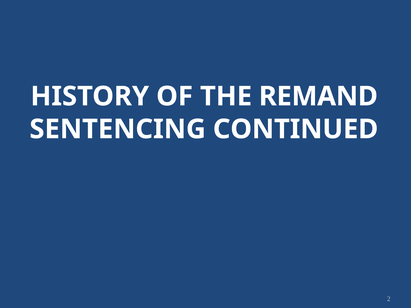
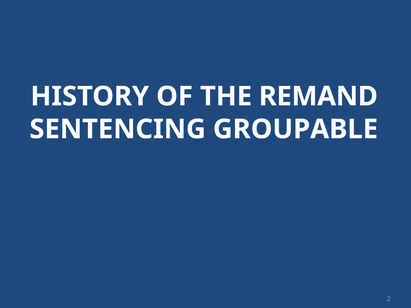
CONTINUED: CONTINUED -> GROUPABLE
